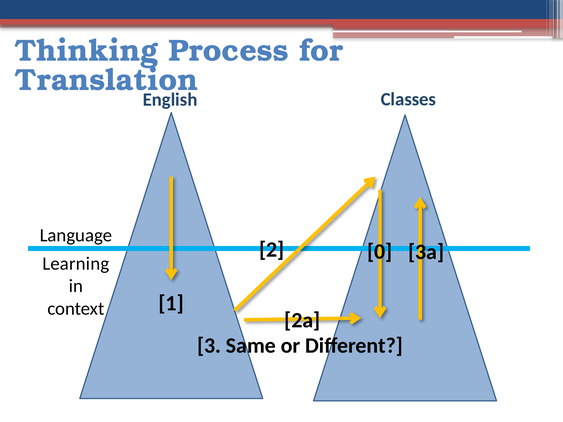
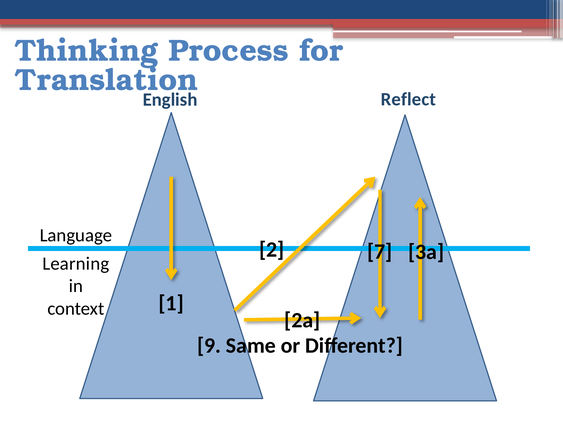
Classes: Classes -> Reflect
0: 0 -> 7
3: 3 -> 9
